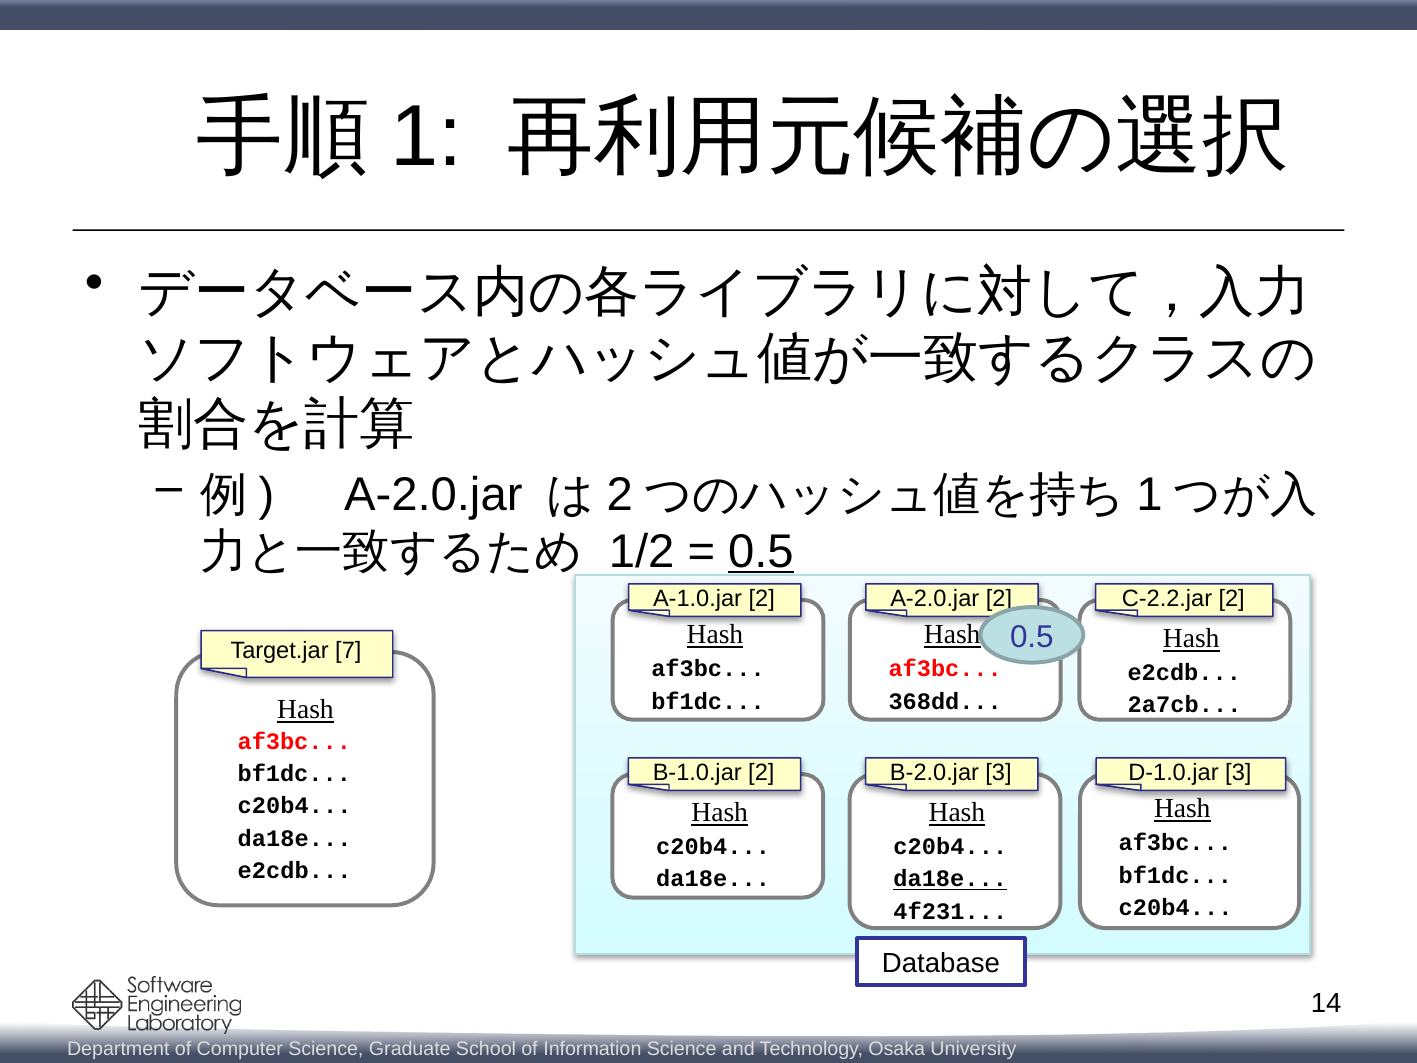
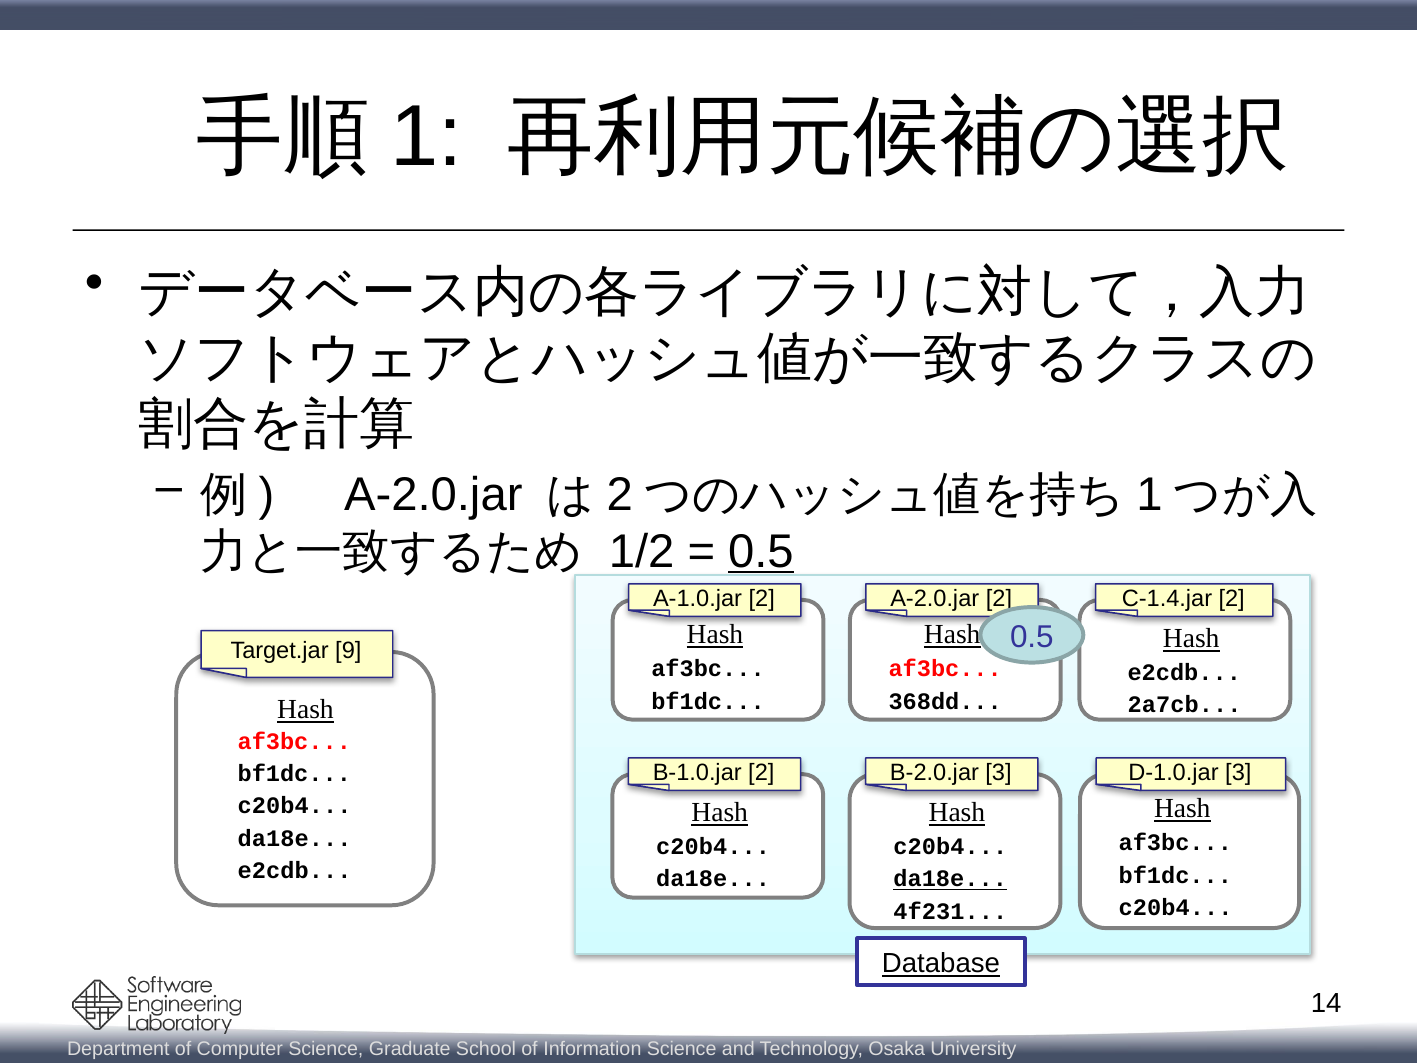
C-2.2.jar: C-2.2.jar -> C-1.4.jar
7: 7 -> 9
Database underline: none -> present
